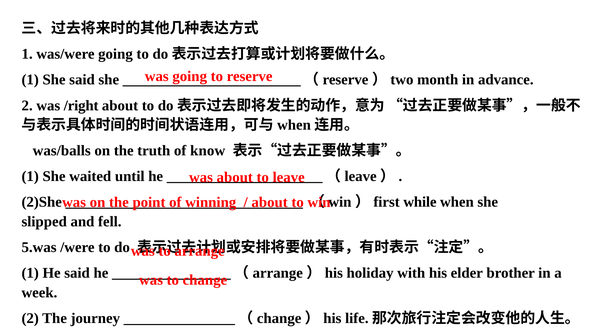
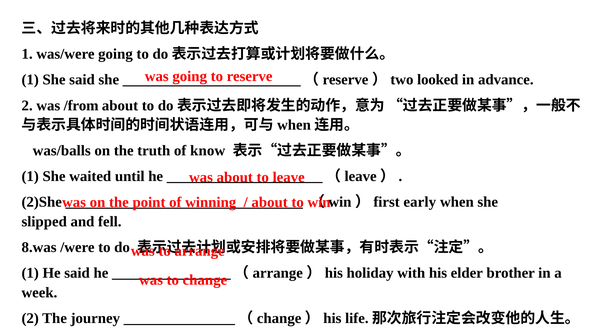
month: month -> looked
/right: /right -> /from
while: while -> early
5.was: 5.was -> 8.was
